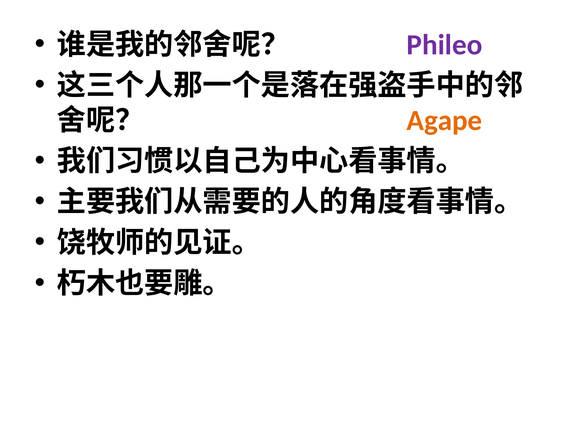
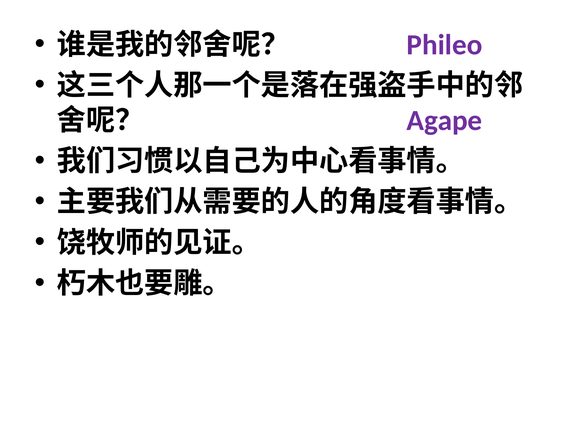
Agape colour: orange -> purple
